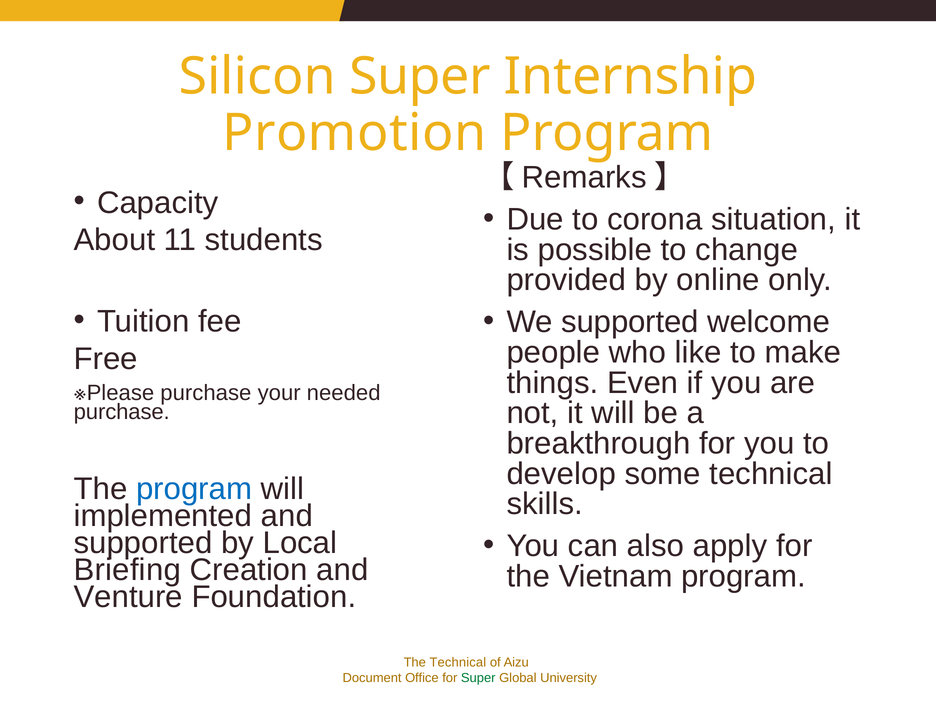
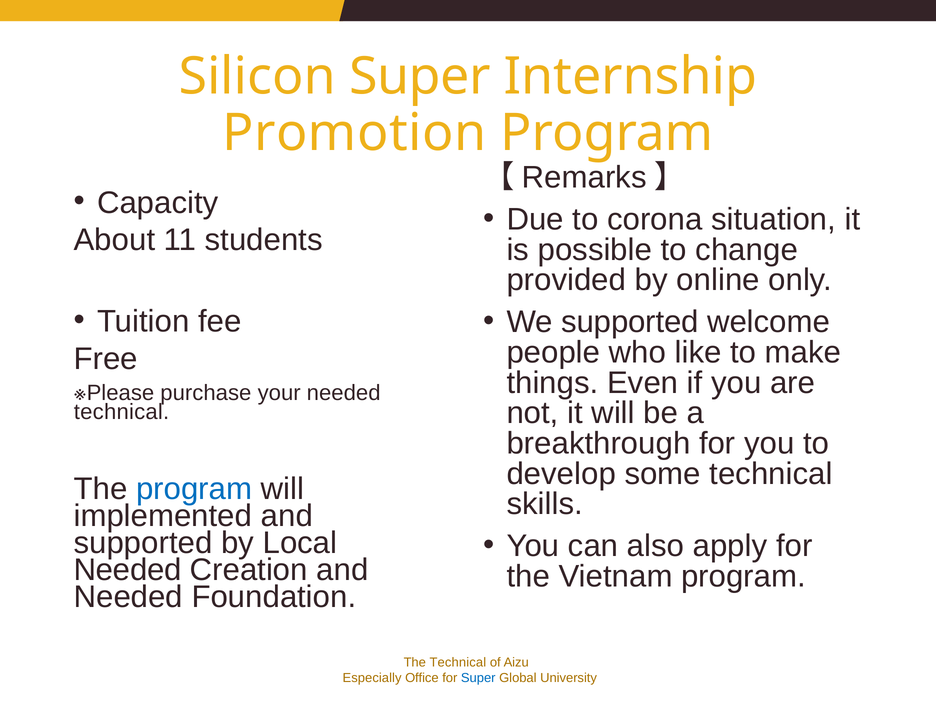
purchase at (122, 412): purchase -> technical
Briefing at (127, 570): Briefing -> Needed
Venture at (128, 597): Venture -> Needed
Document: Document -> Especially
Super at (478, 678) colour: green -> blue
